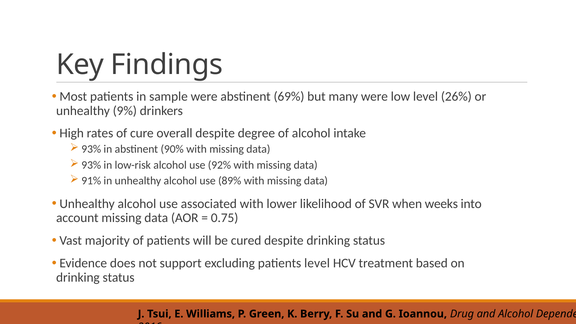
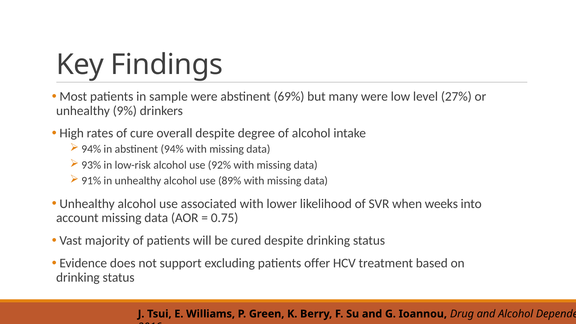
26%: 26% -> 27%
93% at (91, 149): 93% -> 94%
abstinent 90%: 90% -> 94%
patients level: level -> offer
